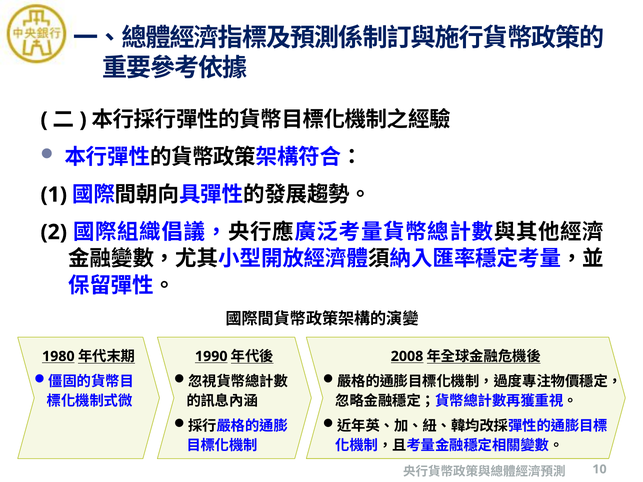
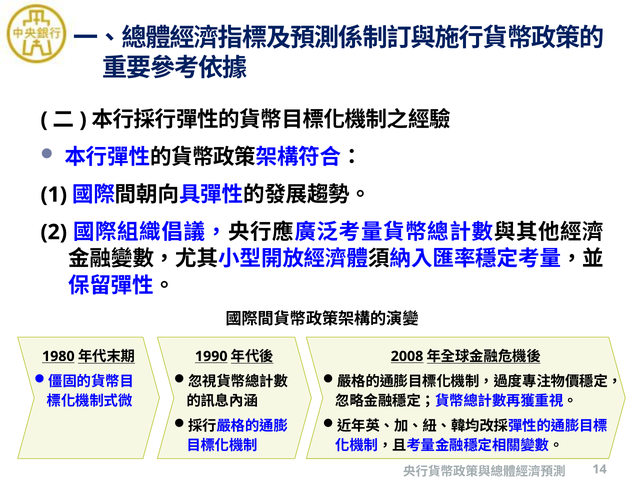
10: 10 -> 14
